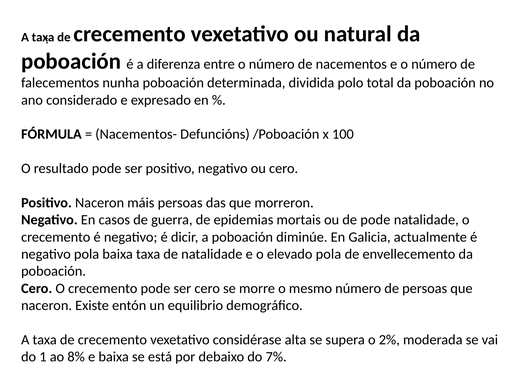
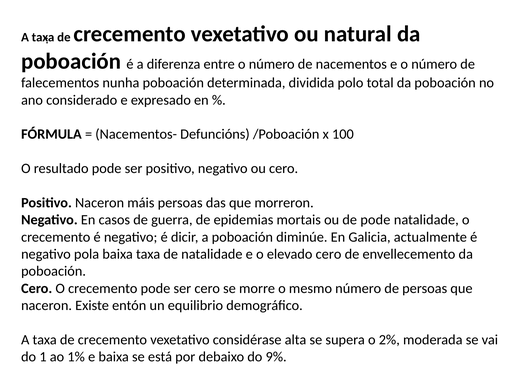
elevado pola: pola -> cero
8%: 8% -> 1%
7%: 7% -> 9%
